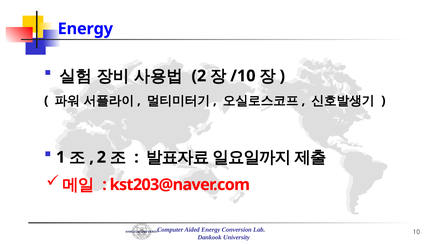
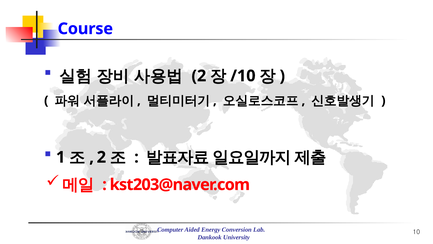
Energy at (85, 29): Energy -> Course
